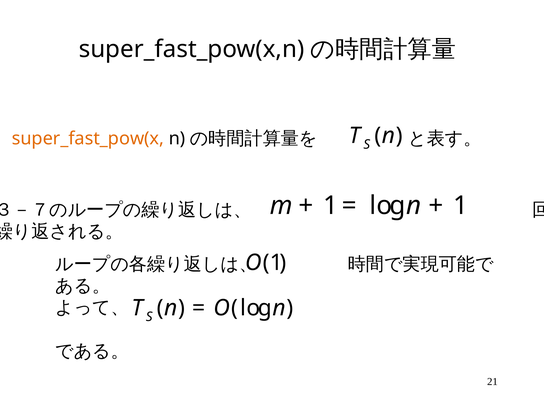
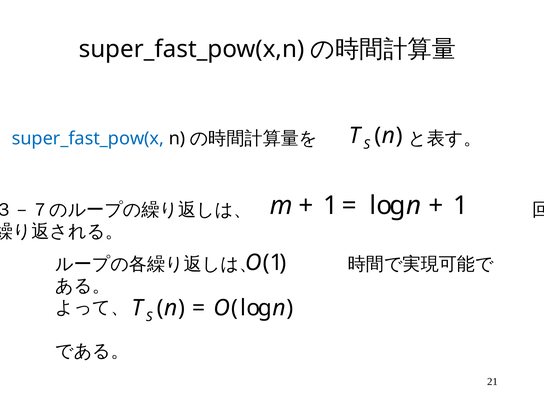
super_fast_pow(x colour: orange -> blue
